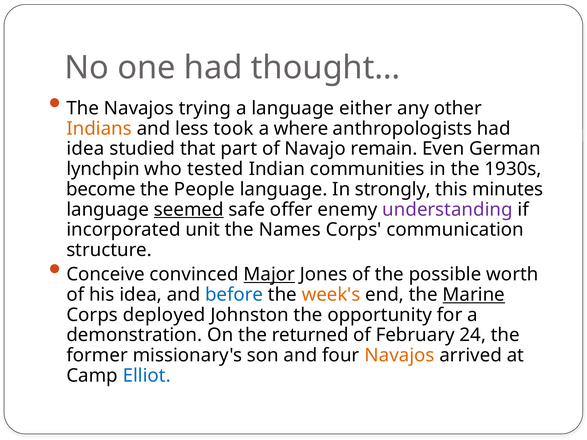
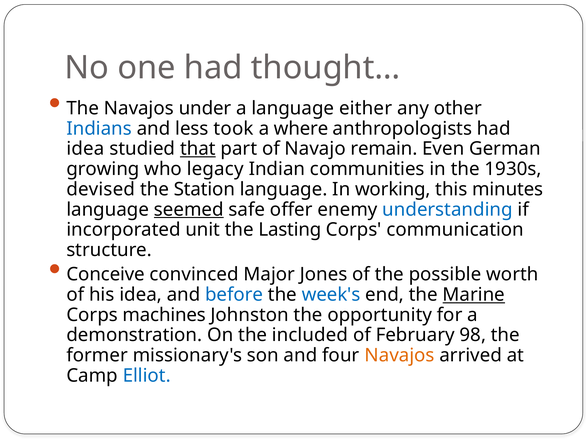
trying: trying -> under
Indians colour: orange -> blue
that underline: none -> present
lynchpin: lynchpin -> growing
tested: tested -> legacy
become: become -> devised
People: People -> Station
strongly: strongly -> working
understanding colour: purple -> blue
Names: Names -> Lasting
Major underline: present -> none
week's colour: orange -> blue
deployed: deployed -> machines
returned: returned -> included
24: 24 -> 98
